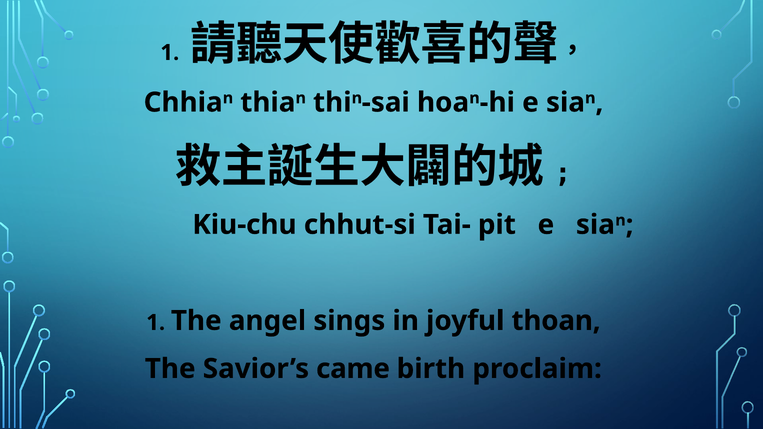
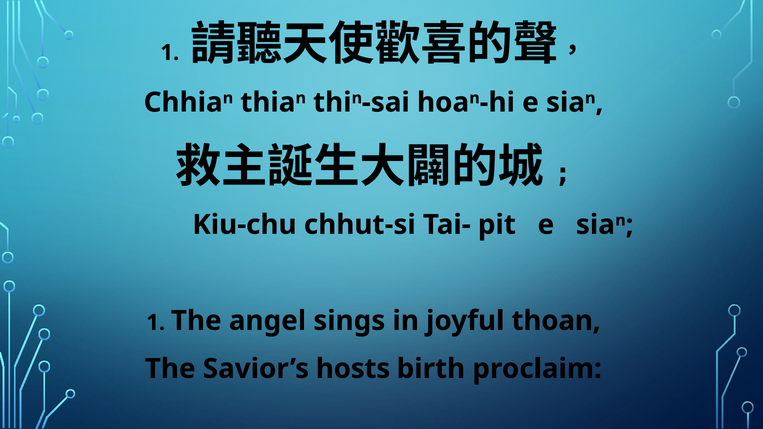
came: came -> hosts
